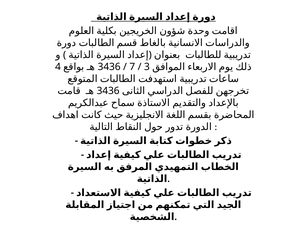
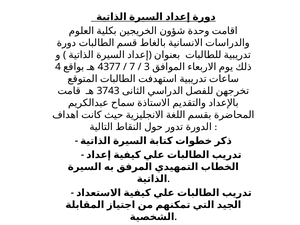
3436 at (109, 67): 3436 -> 4377
3436 at (108, 91): 3436 -> 3743
